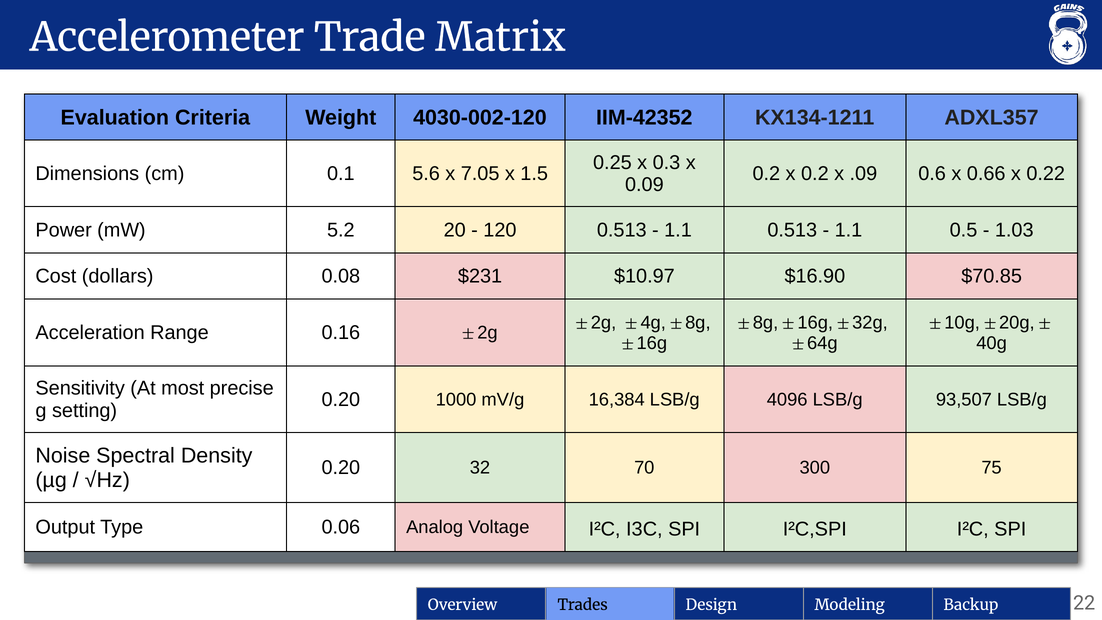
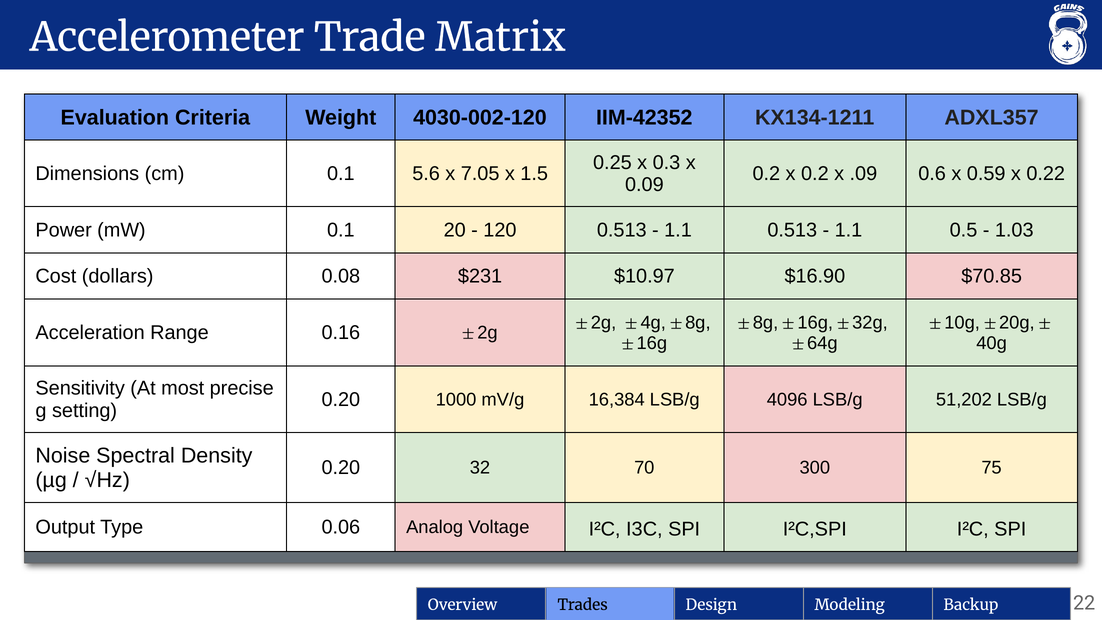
0.66: 0.66 -> 0.59
mW 5.2: 5.2 -> 0.1
93,507: 93,507 -> 51,202
